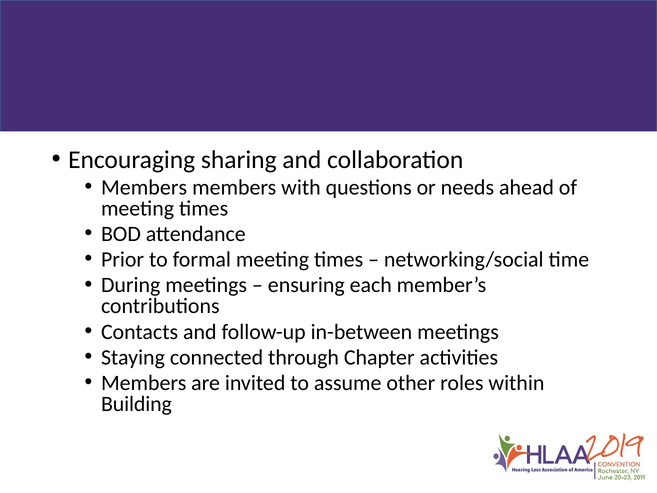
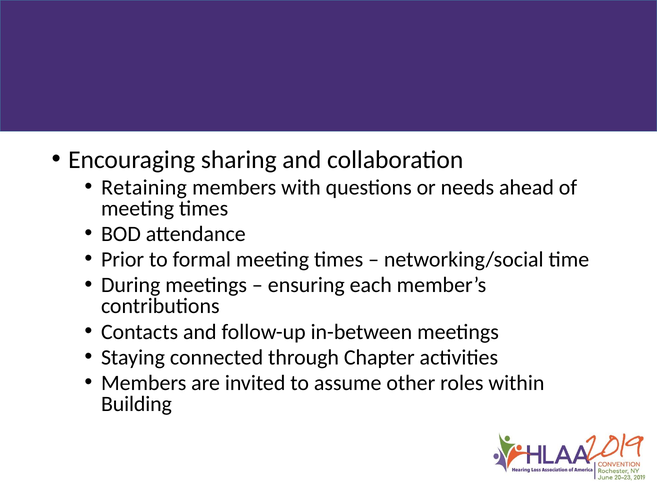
Members at (144, 187): Members -> Retaining
